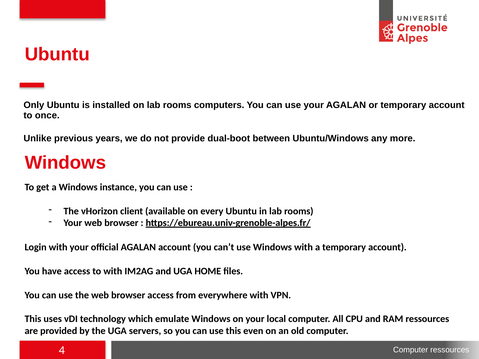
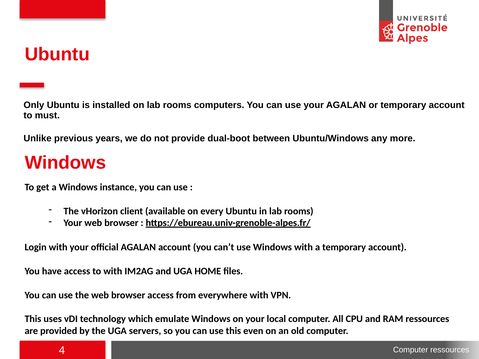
once: once -> must
